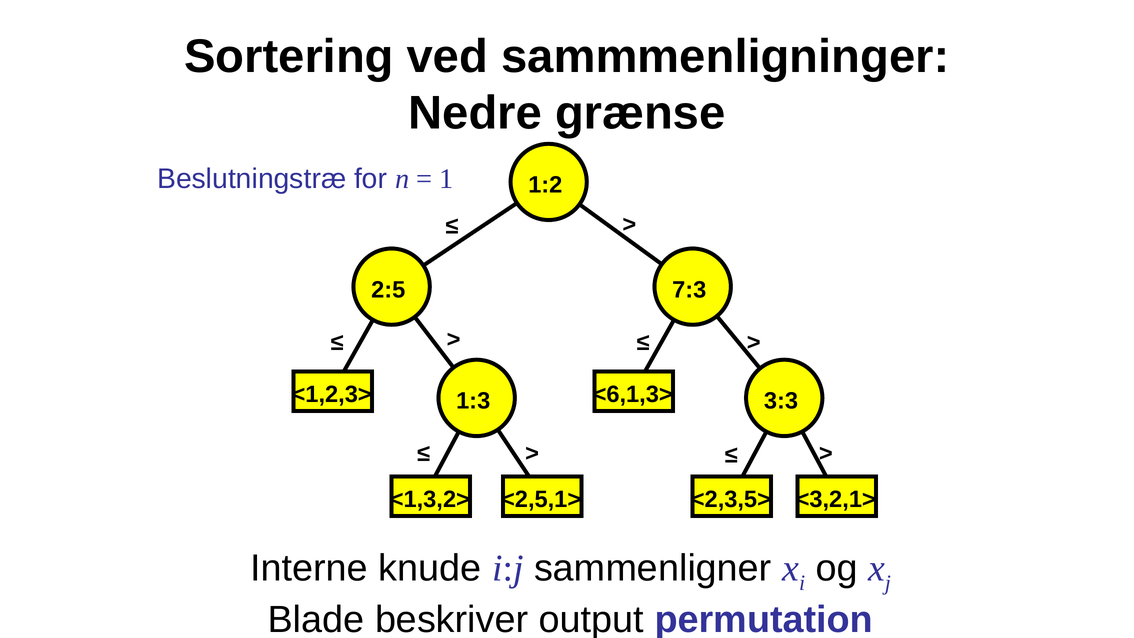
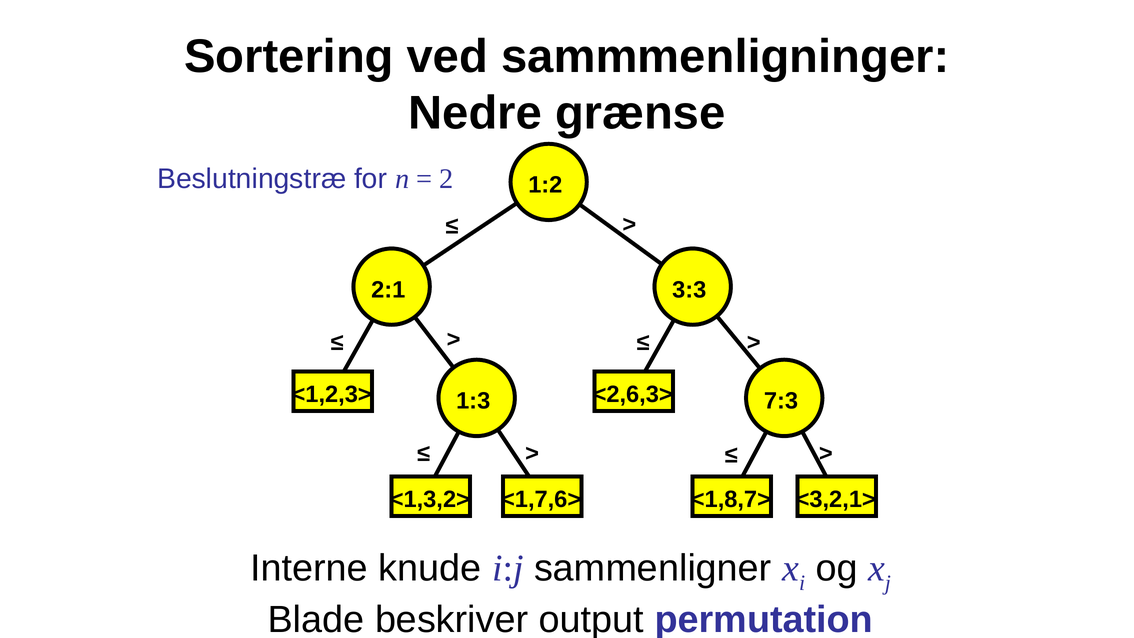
1: 1 -> 2
2:5: 2:5 -> 2:1
7:3: 7:3 -> 3:3
<6,1,3>: <6,1,3> -> <2,6,3>
3:3: 3:3 -> 7:3
<2,5,1>: <2,5,1> -> <1,7,6>
<2,3,5>: <2,3,5> -> <1,8,7>
